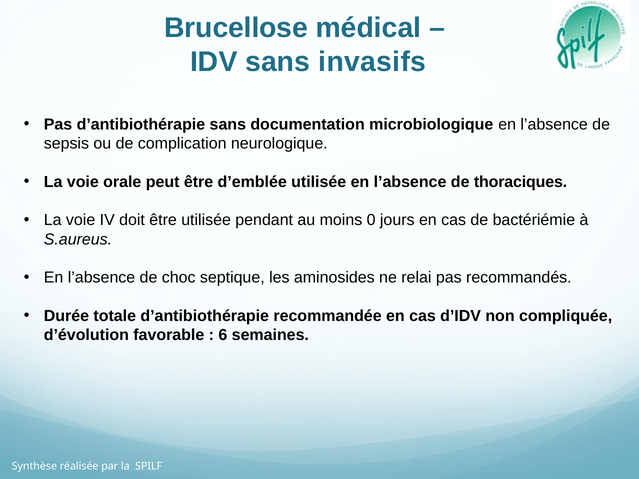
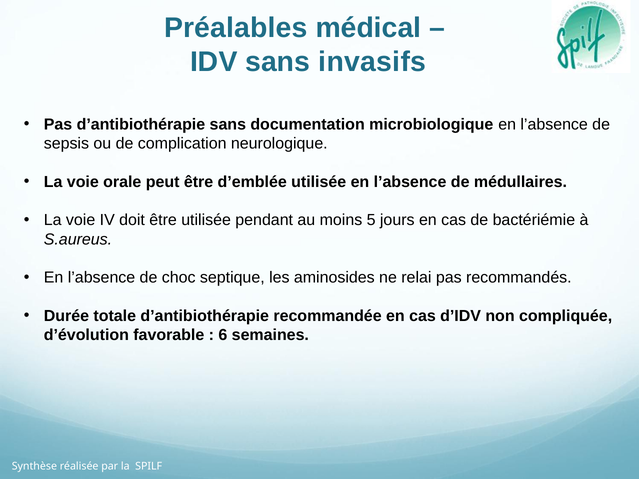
Brucellose: Brucellose -> Préalables
thoraciques: thoraciques -> médullaires
0: 0 -> 5
